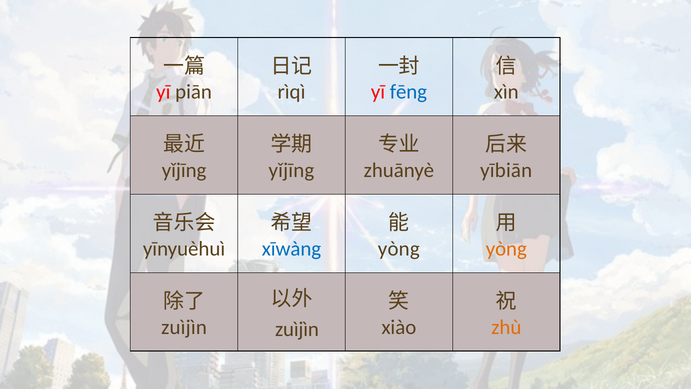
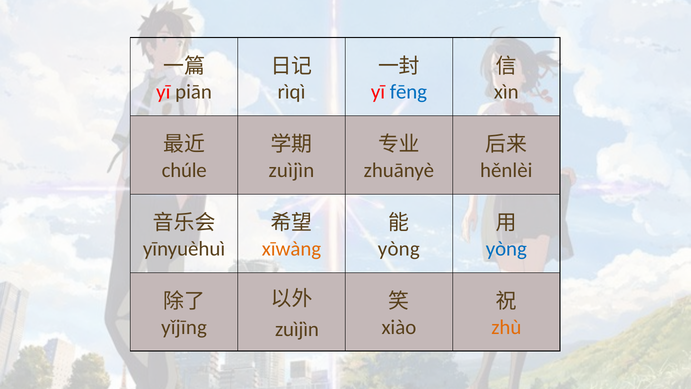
yǐjīng at (184, 170): yǐjīng -> chúle
yǐjīng at (291, 170): yǐjīng -> zuìjìn
yībiān: yībiān -> hěnlèi
xīwàng colour: blue -> orange
yòng at (506, 249) colour: orange -> blue
zuìjìn at (184, 327): zuìjìn -> yǐjīng
